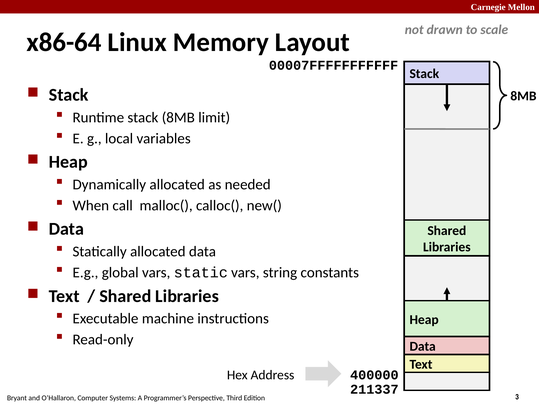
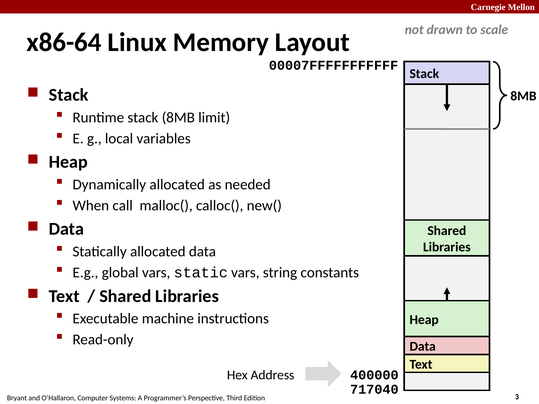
211337: 211337 -> 717040
